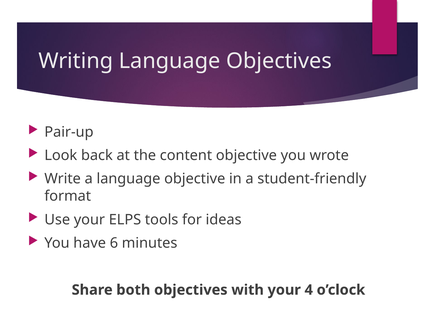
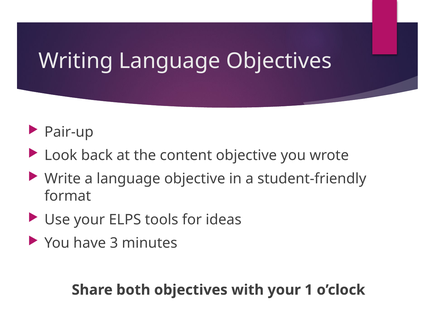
6: 6 -> 3
4: 4 -> 1
